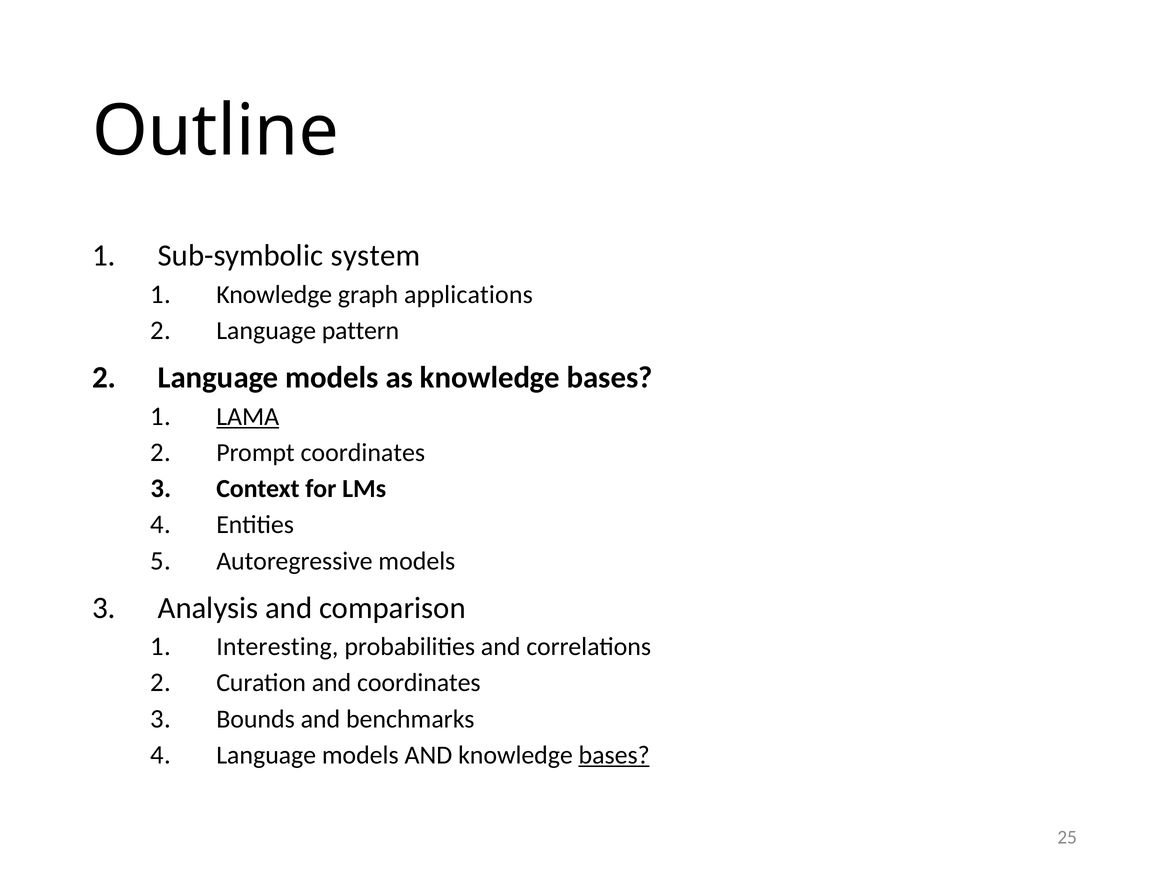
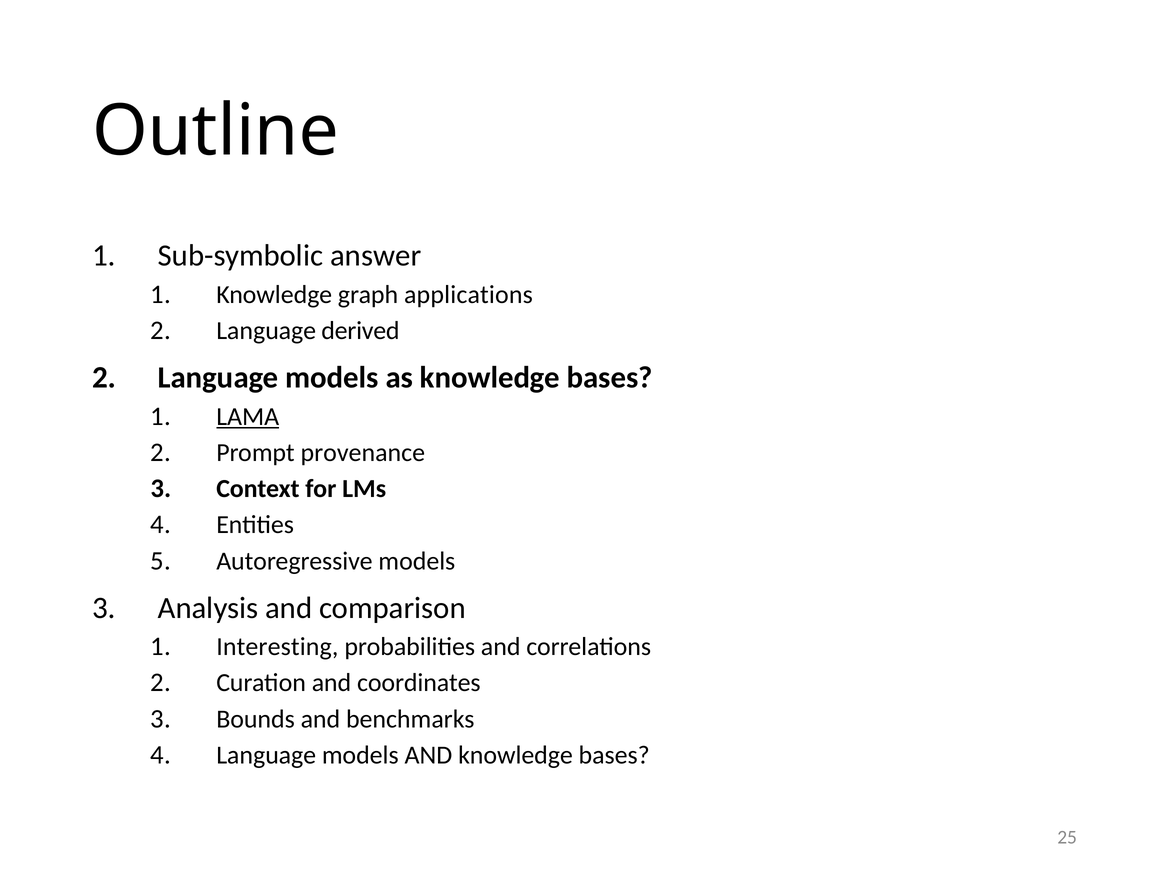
system: system -> answer
pattern: pattern -> derived
Prompt coordinates: coordinates -> provenance
bases at (614, 755) underline: present -> none
